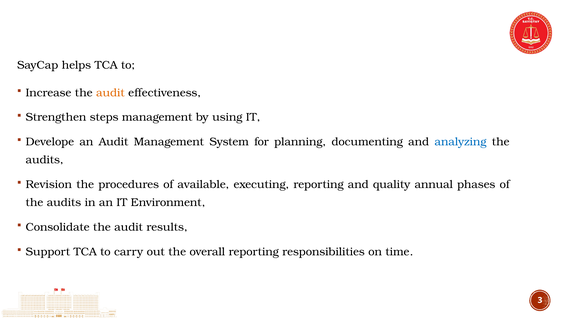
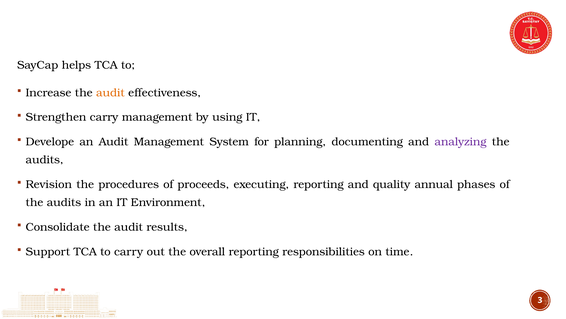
Strengthen steps: steps -> carry
analyzing colour: blue -> purple
available: available -> proceeds
